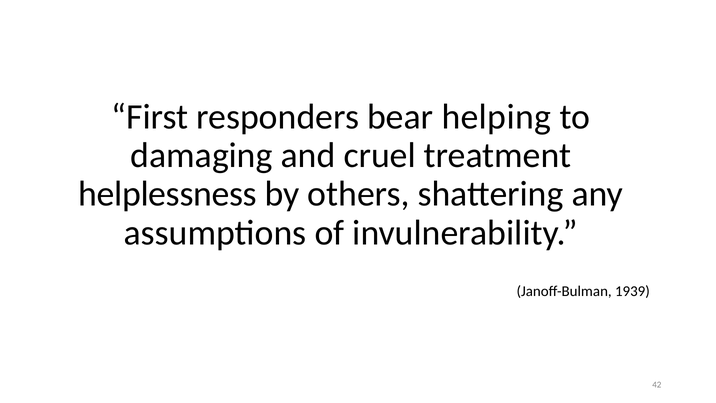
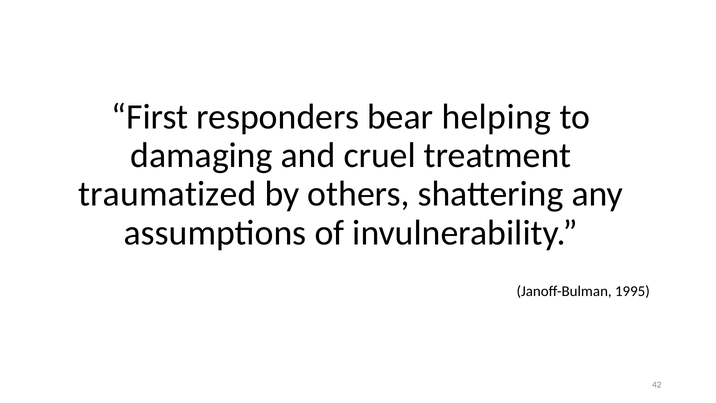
helplessness: helplessness -> traumatized
1939: 1939 -> 1995
